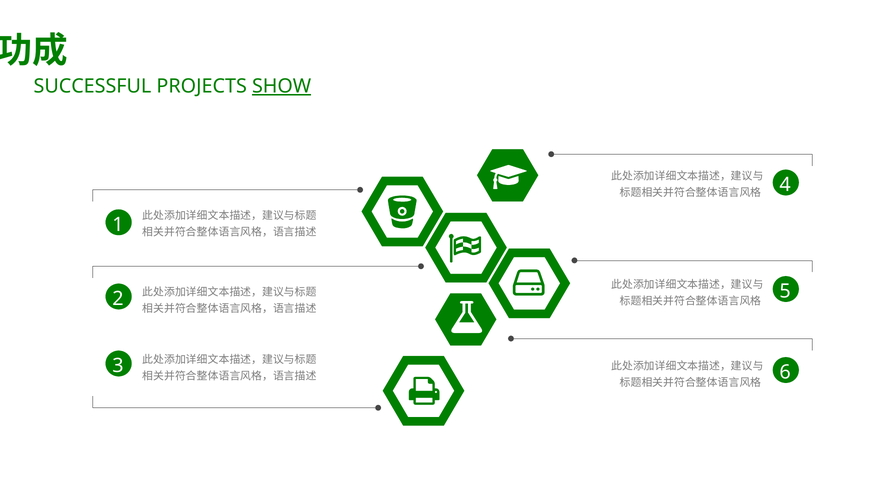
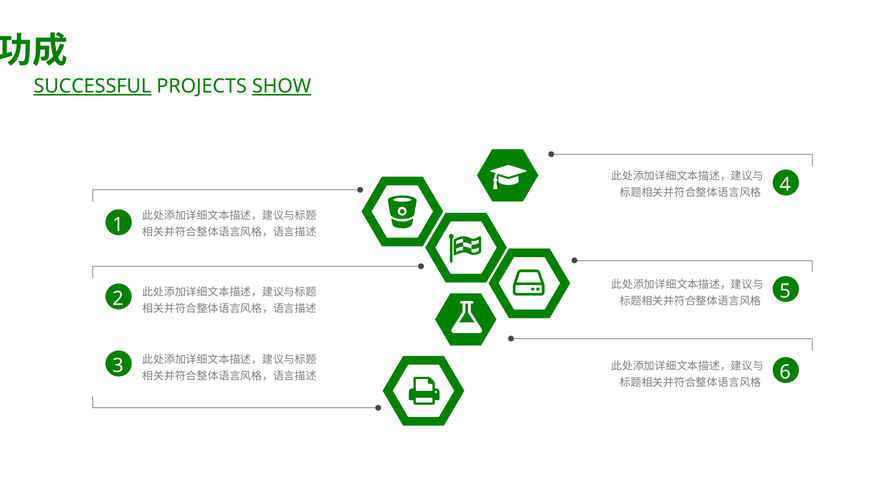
SUCCESSFUL underline: none -> present
